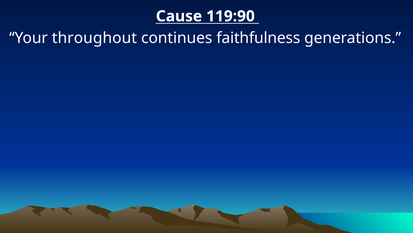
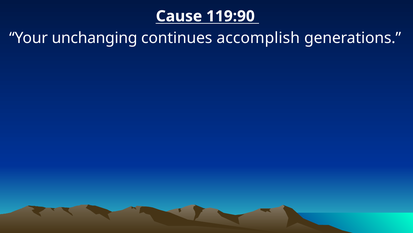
throughout: throughout -> unchanging
faithfulness: faithfulness -> accomplish
